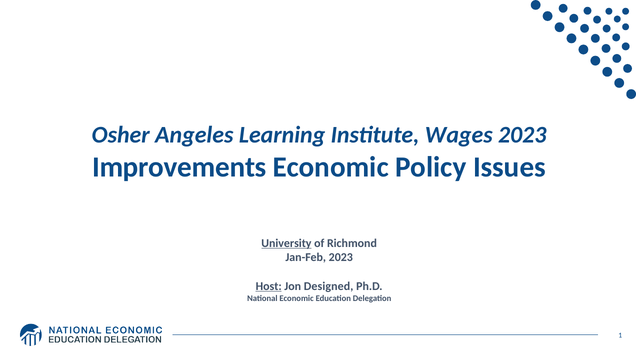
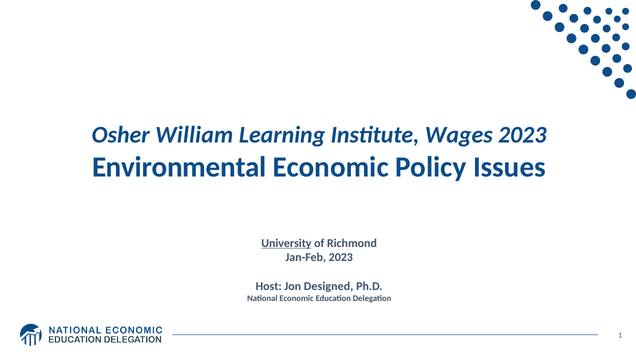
Angeles: Angeles -> William
Improvements: Improvements -> Environmental
Host underline: present -> none
